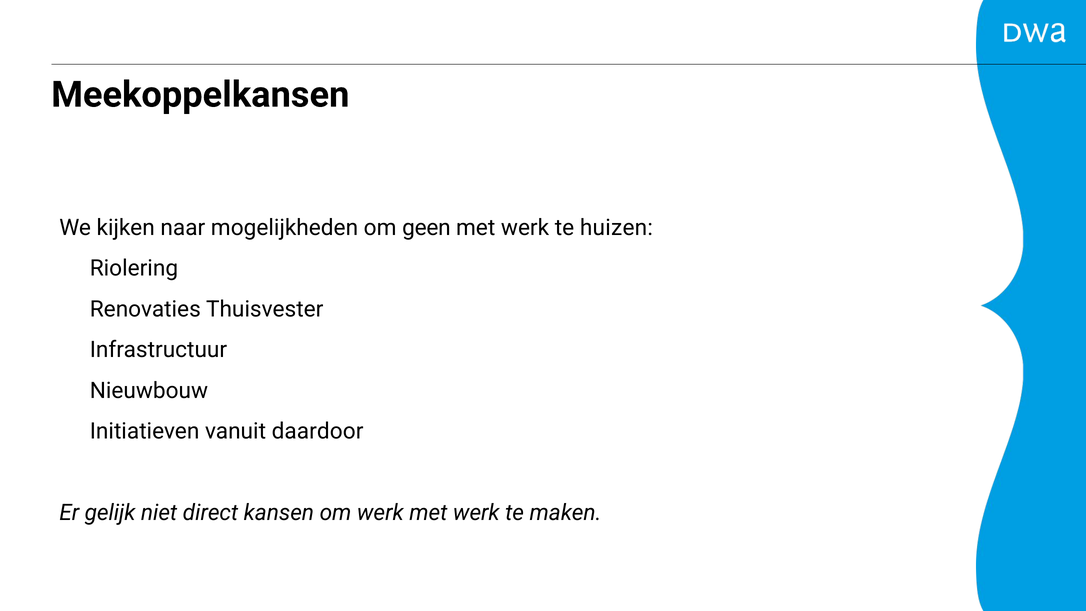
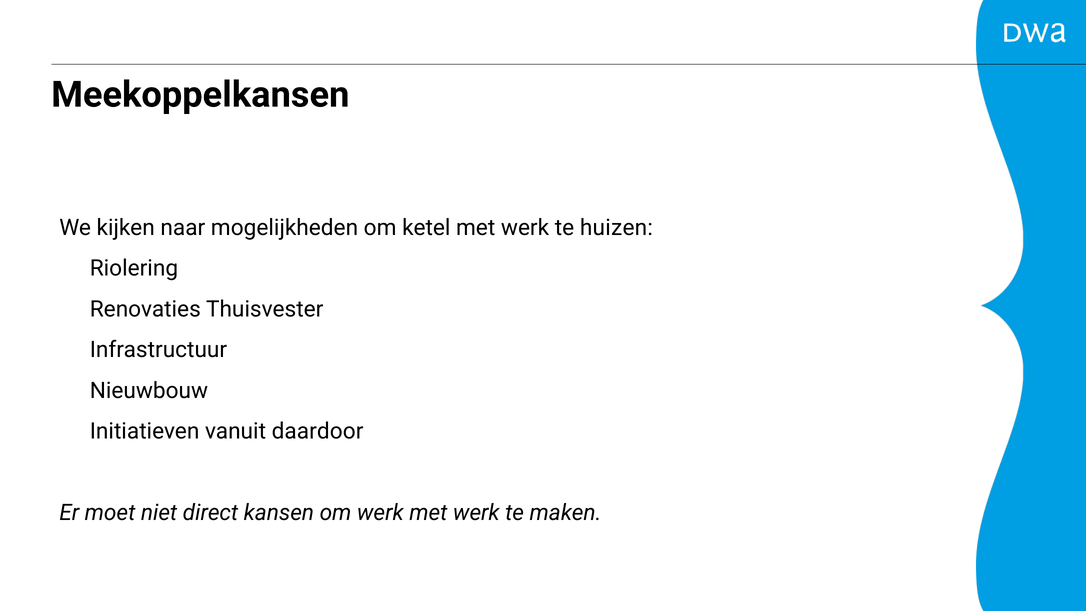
geen: geen -> ketel
gelijk: gelijk -> moet
